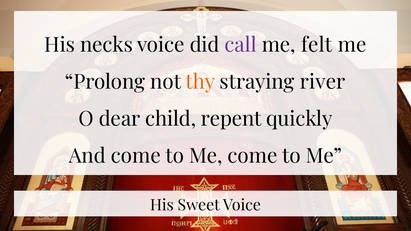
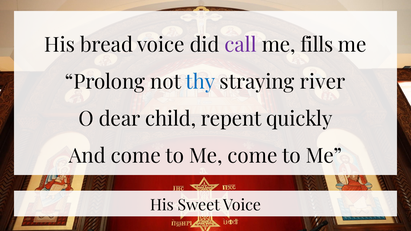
necks: necks -> bread
felt: felt -> fills
thy colour: orange -> blue
